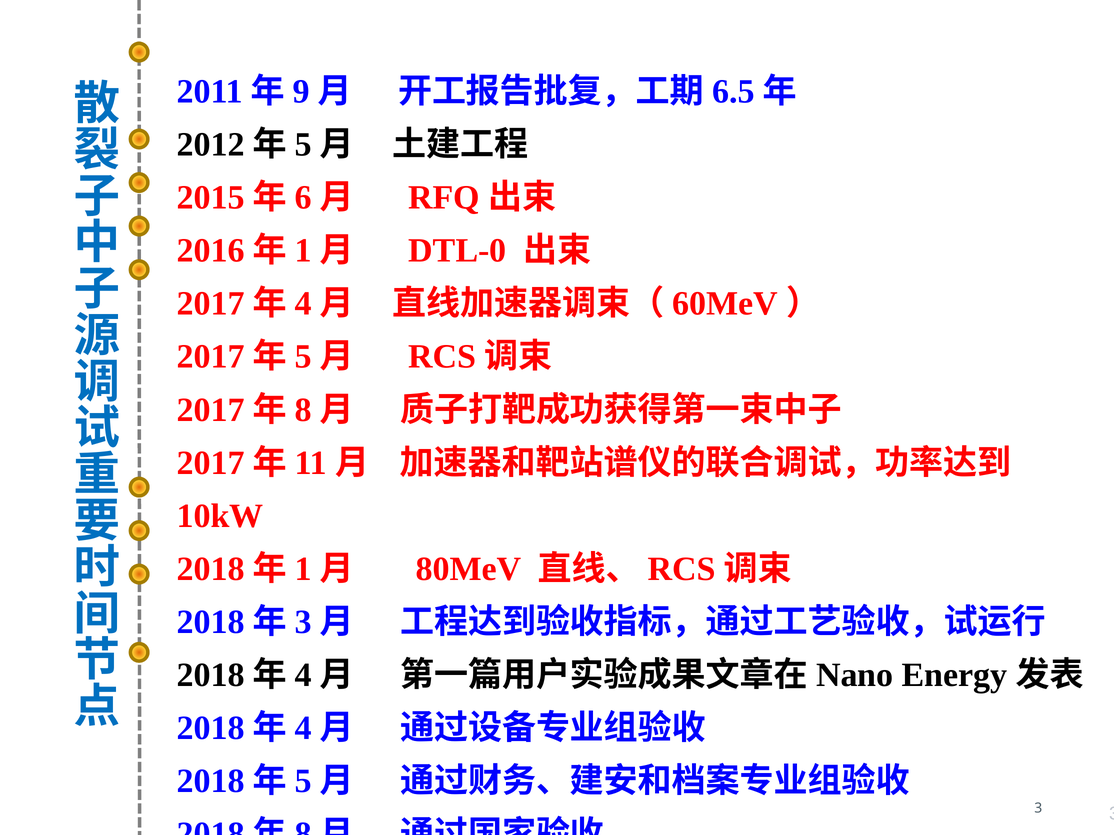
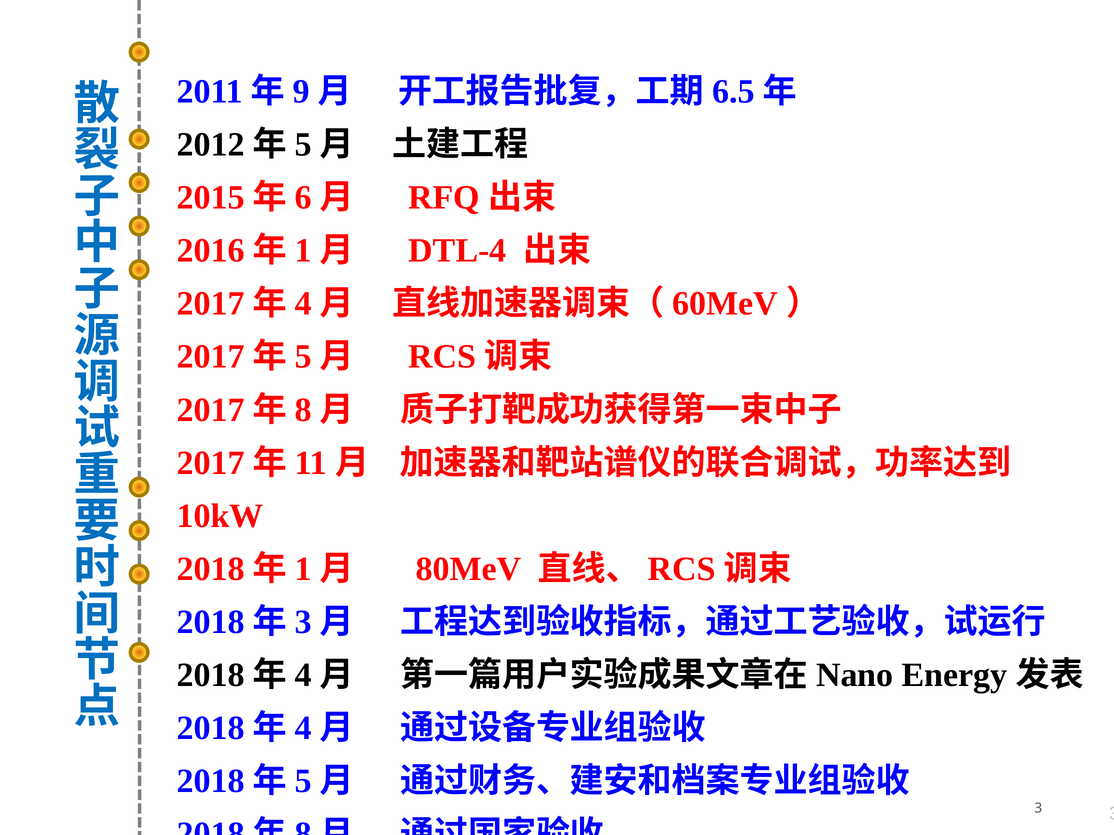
DTL-0: DTL-0 -> DTL-4
